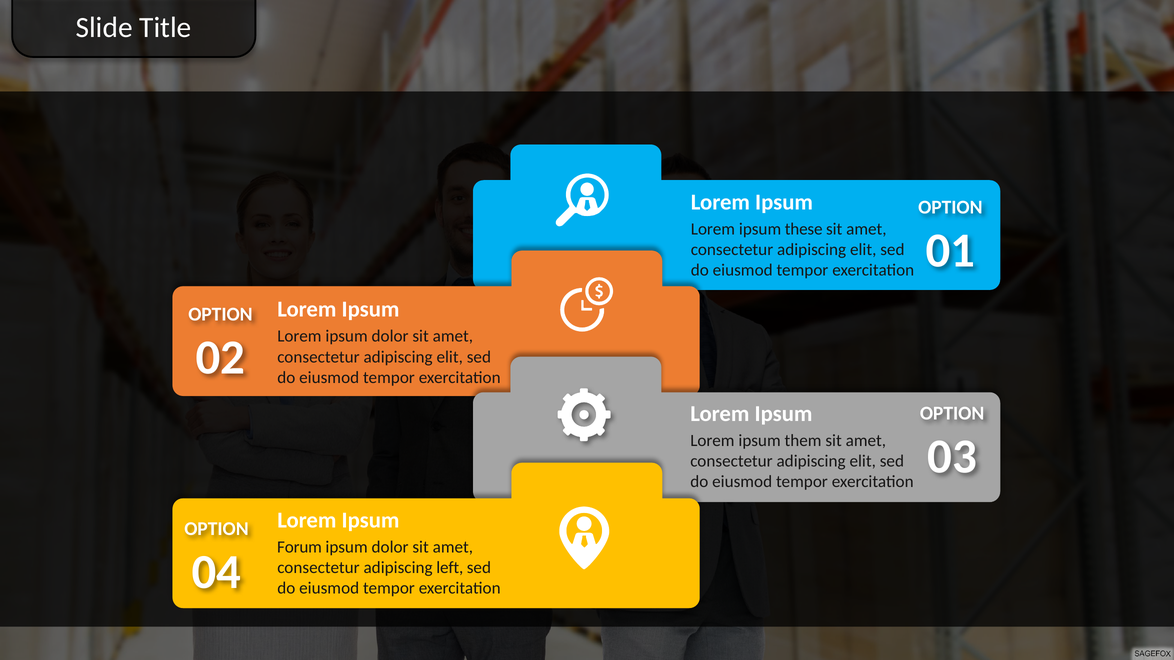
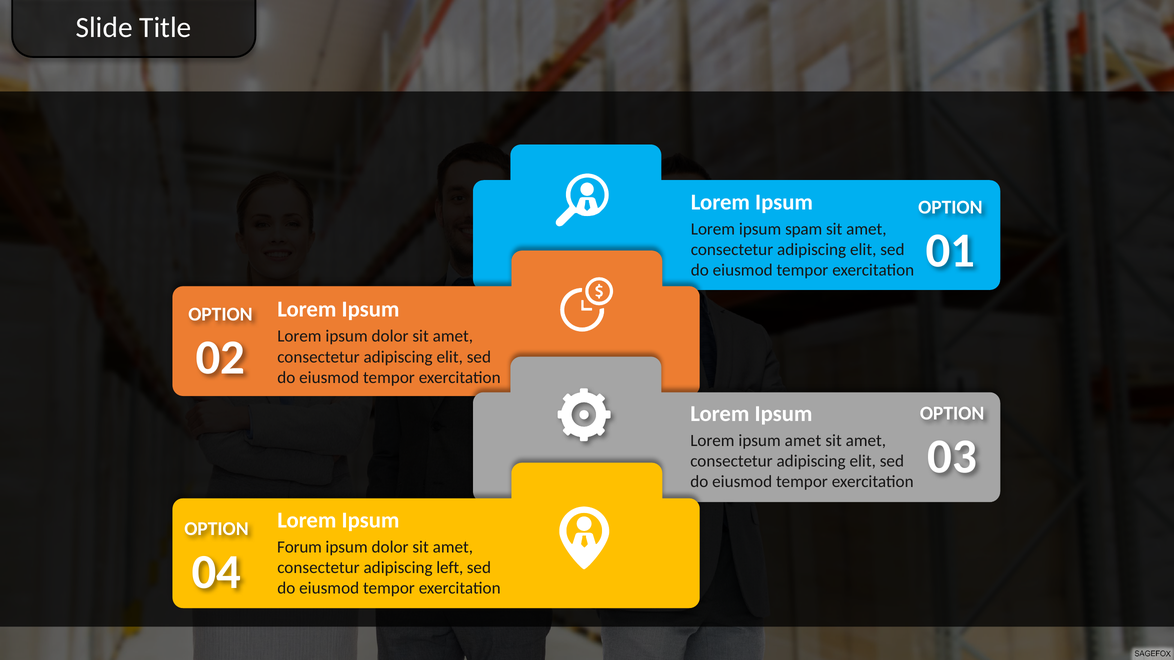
these: these -> spam
ipsum them: them -> amet
